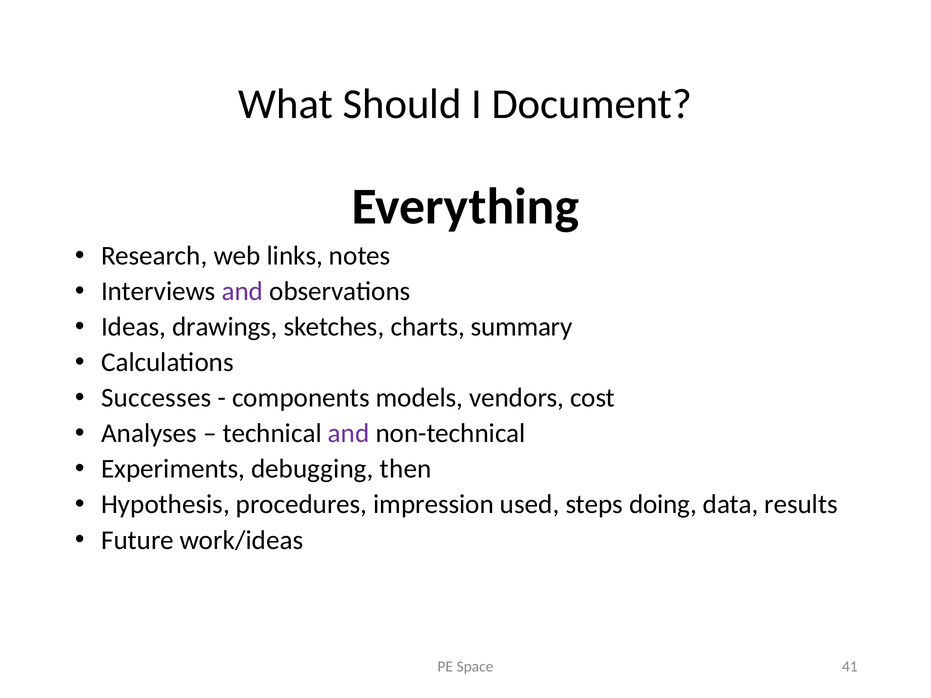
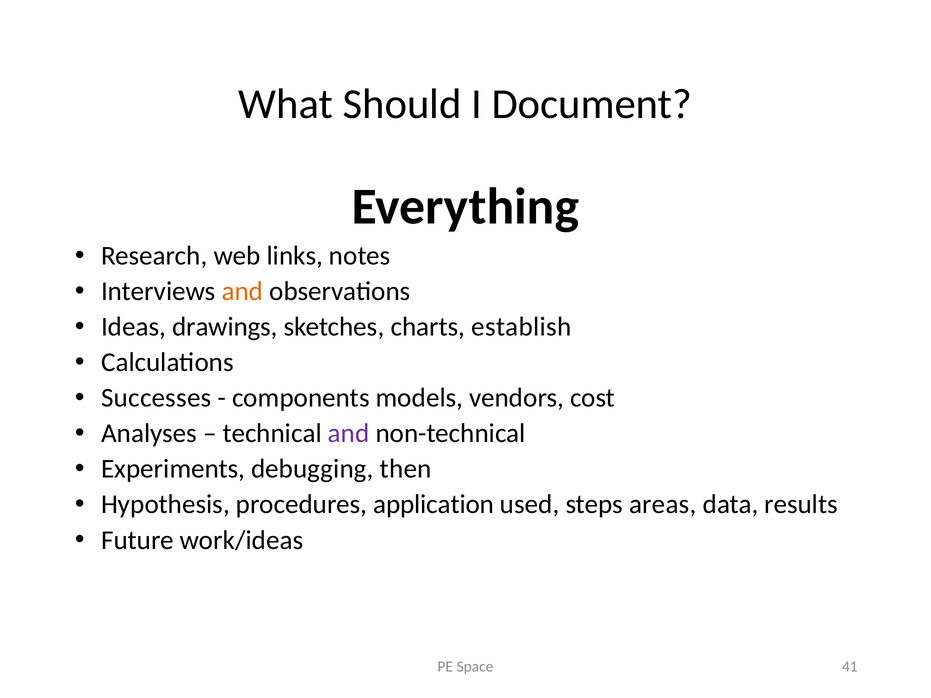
and at (242, 291) colour: purple -> orange
summary: summary -> establish
impression: impression -> application
doing: doing -> areas
